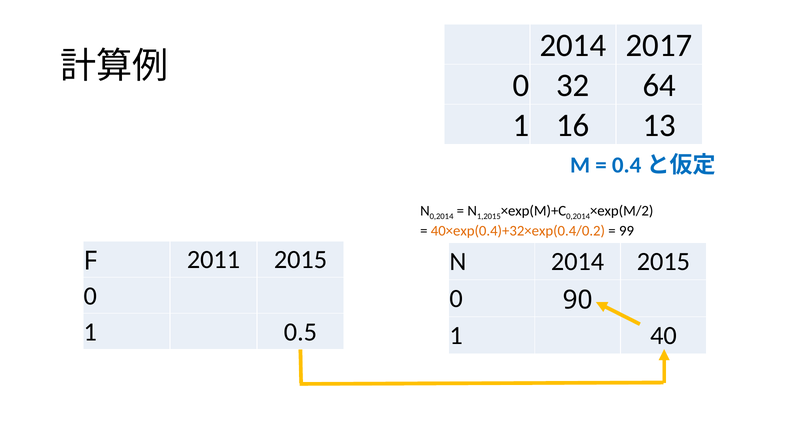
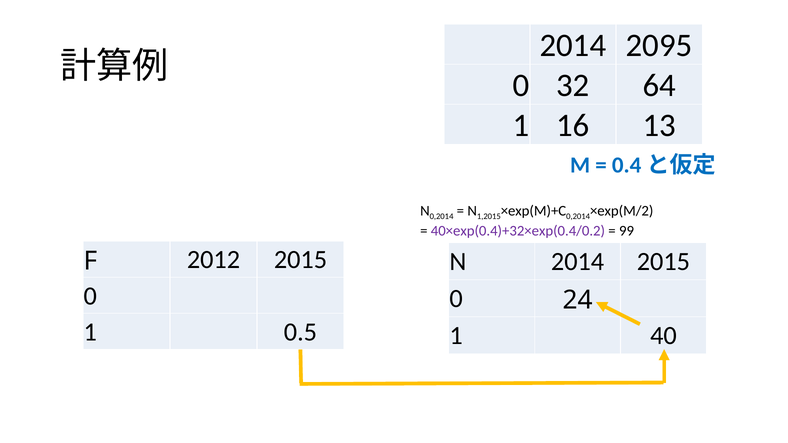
2017: 2017 -> 2095
40×exp(0.4)+32×exp(0.4/0.2 colour: orange -> purple
2011: 2011 -> 2012
90: 90 -> 24
